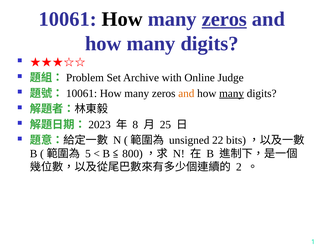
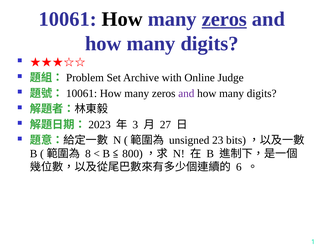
and at (186, 93) colour: orange -> purple
many at (232, 93) underline: present -> none
8: 8 -> 3
25: 25 -> 27
22: 22 -> 23
5: 5 -> 8
2: 2 -> 6
